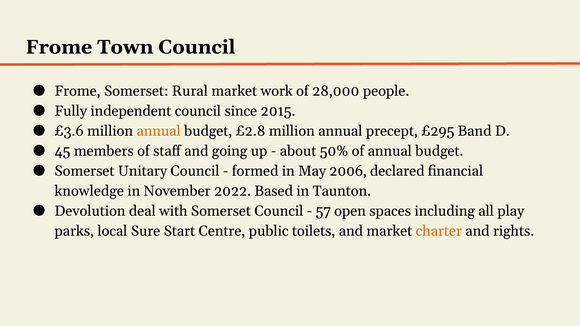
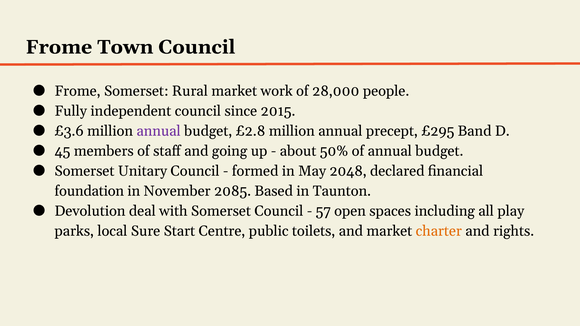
annual at (159, 131) colour: orange -> purple
2006: 2006 -> 2048
knowledge: knowledge -> foundation
2022: 2022 -> 2085
